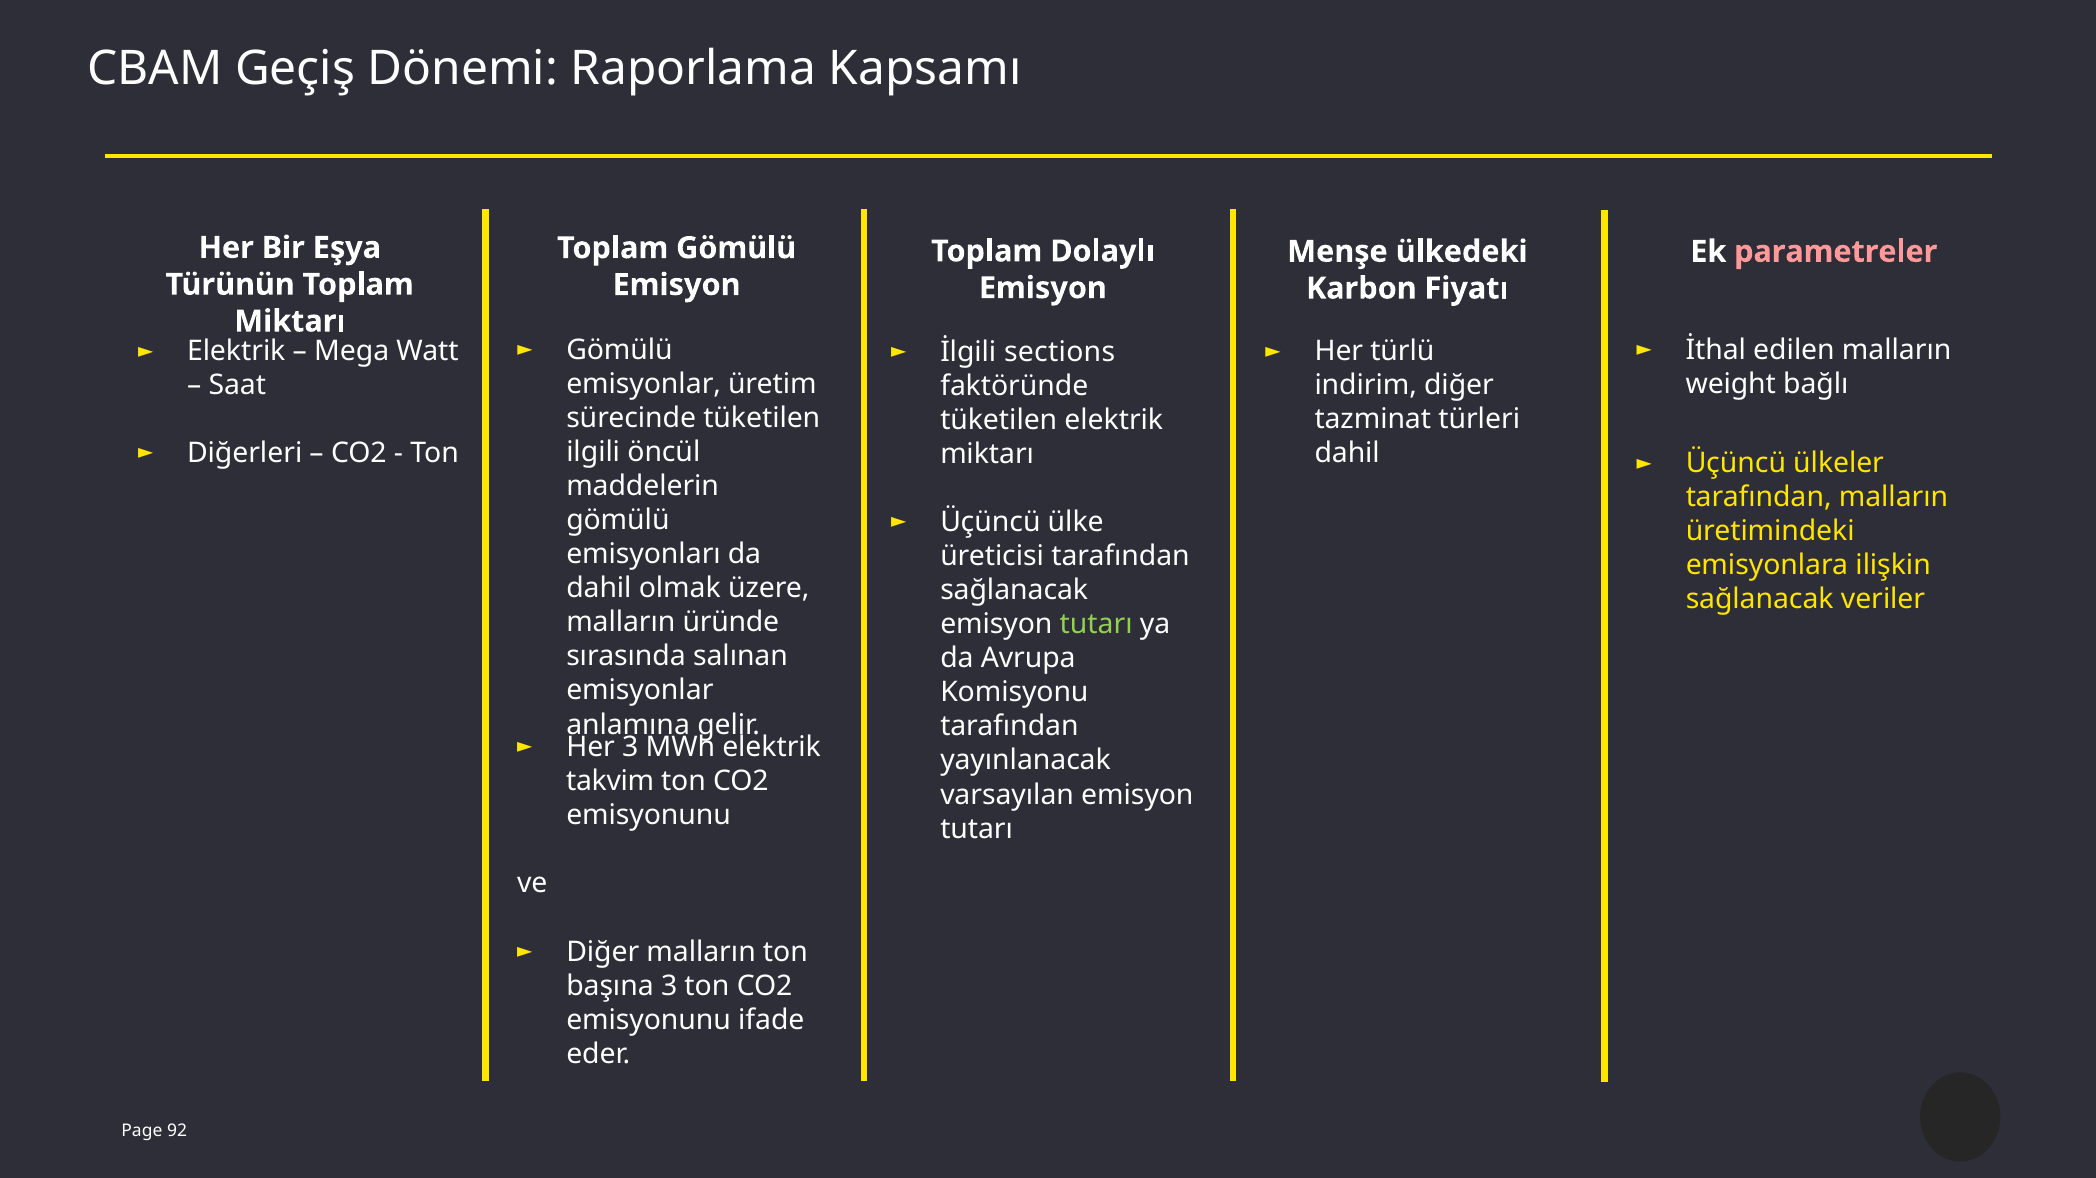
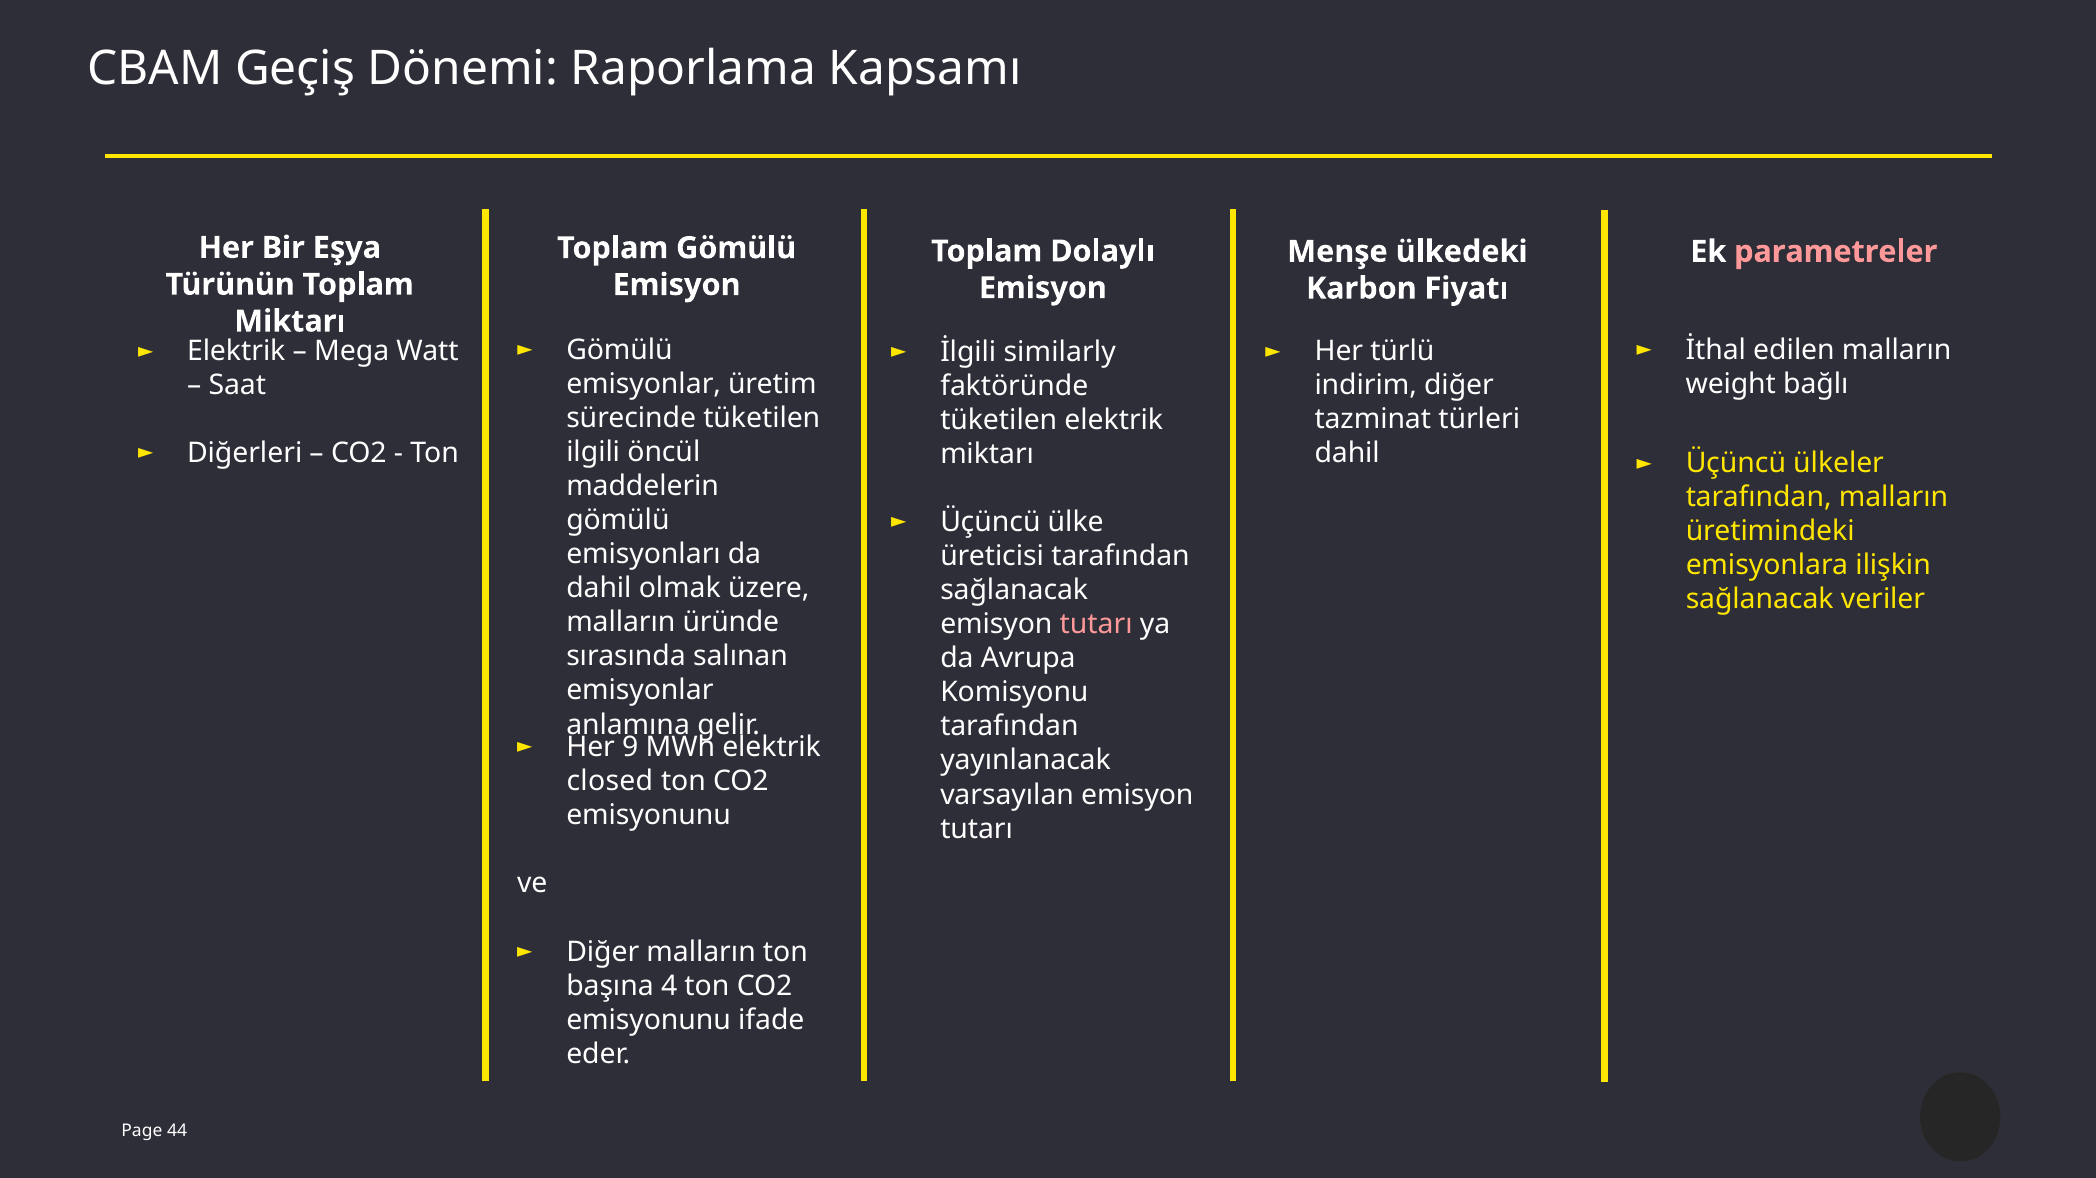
sections: sections -> similarly
tutarı at (1096, 625) colour: light green -> pink
Her 3: 3 -> 9
takvim: takvim -> closed
başına 3: 3 -> 4
92: 92 -> 44
